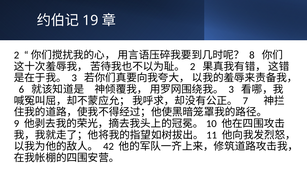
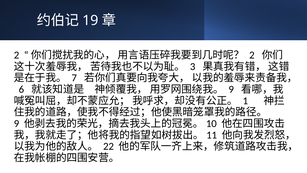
8 at (252, 55): 8 -> 2
2 at (193, 66): 2 -> 3
3 at (74, 78): 3 -> 7
3 at (231, 89): 3 -> 9
7: 7 -> 1
42: 42 -> 22
